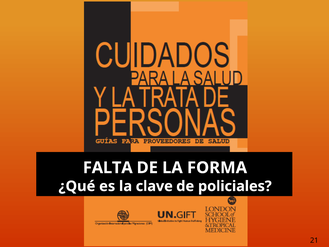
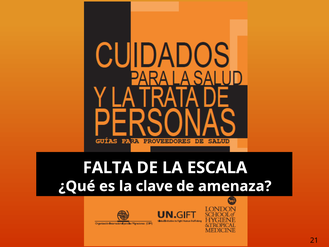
FORMA: FORMA -> ESCALA
policiales: policiales -> amenaza
